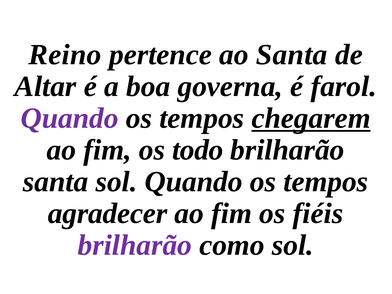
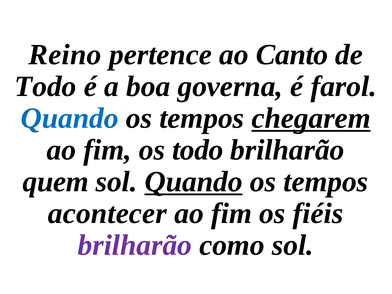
ao Santa: Santa -> Canto
Altar at (45, 86): Altar -> Todo
Quando at (70, 118) colour: purple -> blue
santa at (56, 182): santa -> quem
Quando at (194, 182) underline: none -> present
agradecer: agradecer -> acontecer
